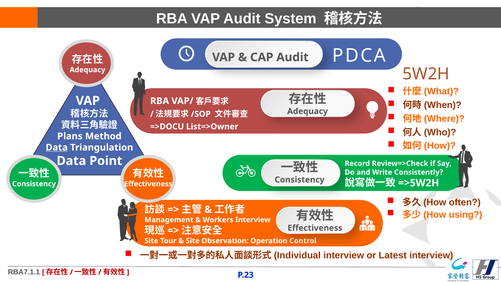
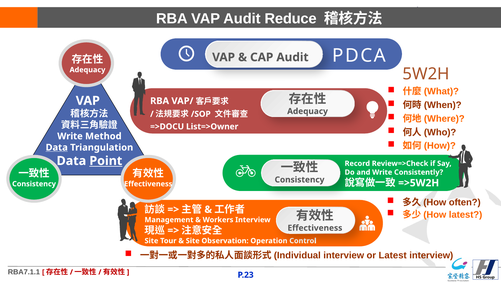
System: System -> Reduce
Plans at (70, 136): Plans -> Write
Point underline: none -> present
using at (466, 215): using -> latest
